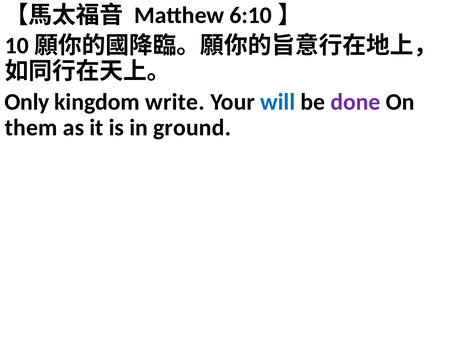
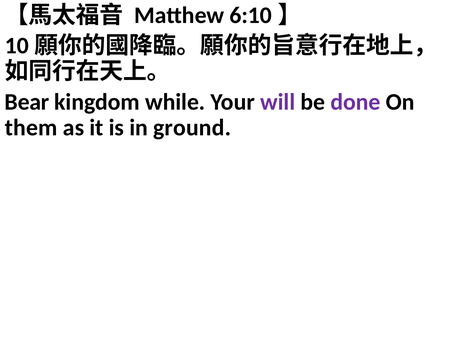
Only: Only -> Bear
write: write -> while
will colour: blue -> purple
